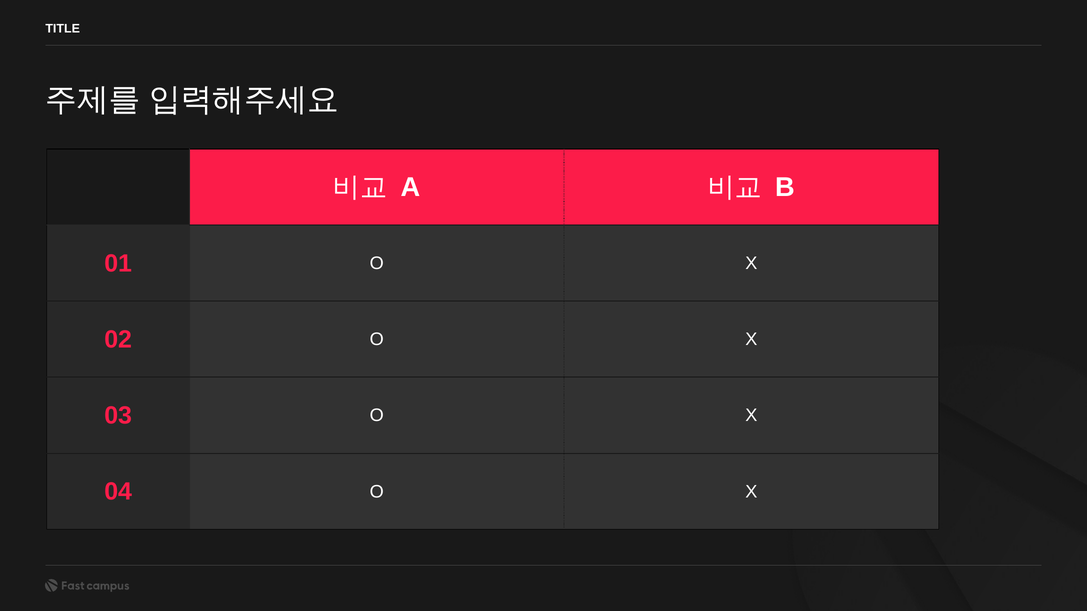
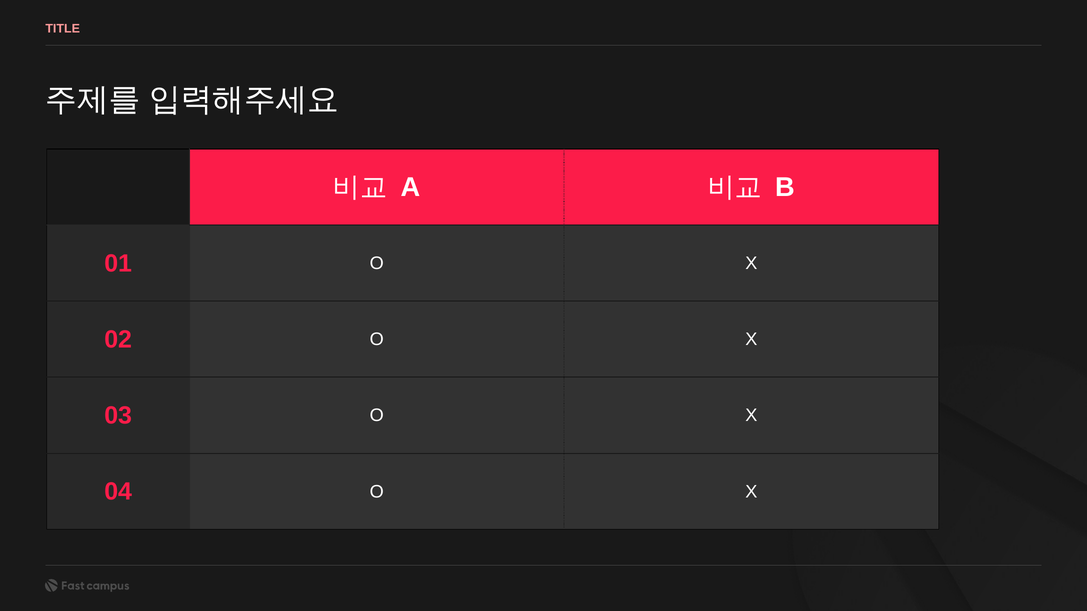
TITLE colour: white -> pink
